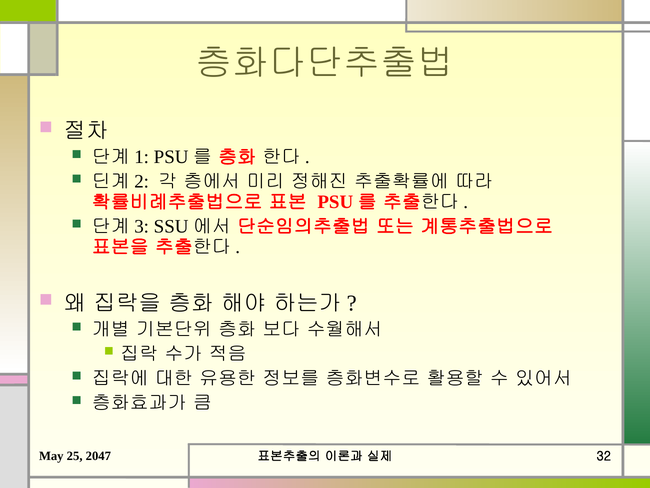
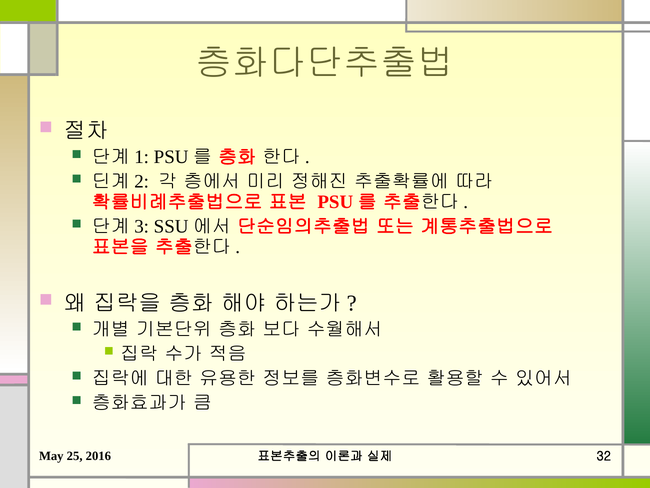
2047: 2047 -> 2016
